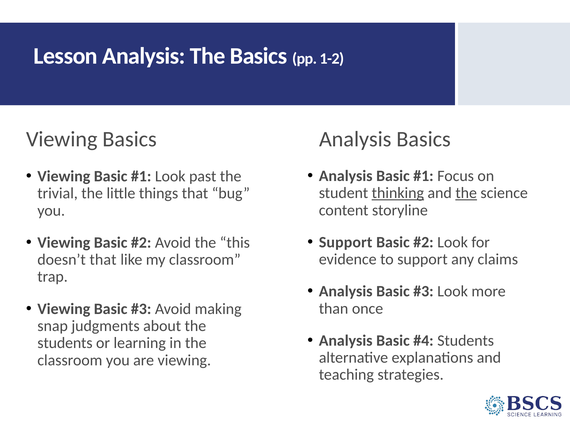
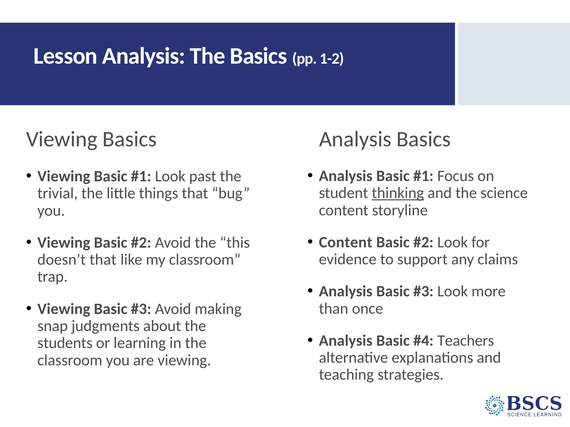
the at (466, 193) underline: present -> none
Support at (346, 243): Support -> Content
Students at (466, 341): Students -> Teachers
